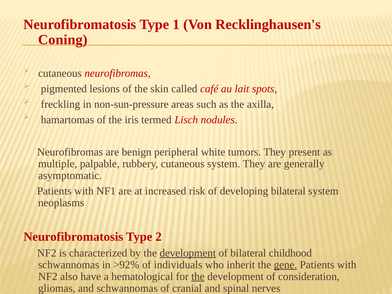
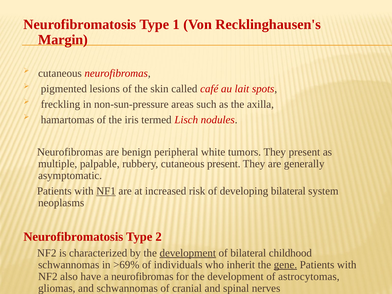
Coning: Coning -> Margin
cutaneous system: system -> present
NF1 underline: none -> present
>92%: >92% -> >69%
a hematological: hematological -> neurofibromas
the at (198, 276) underline: present -> none
consideration: consideration -> astrocytomas
